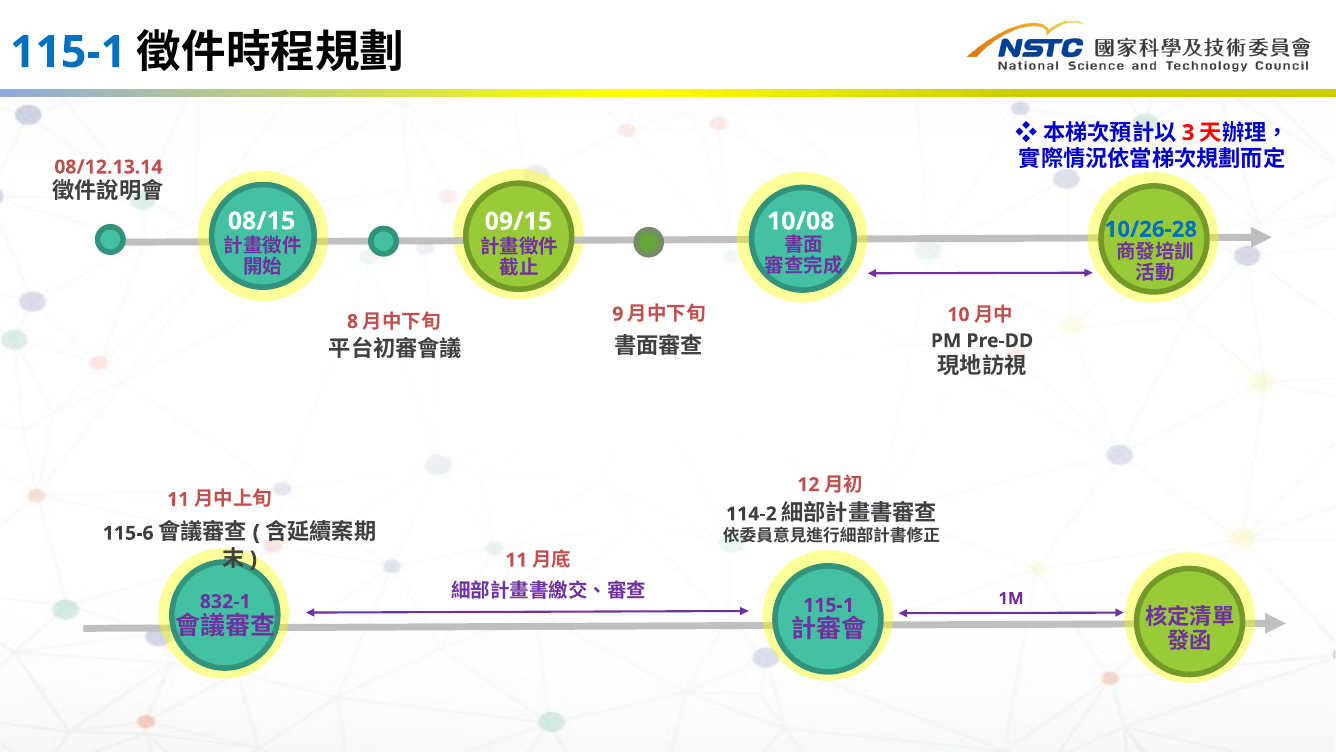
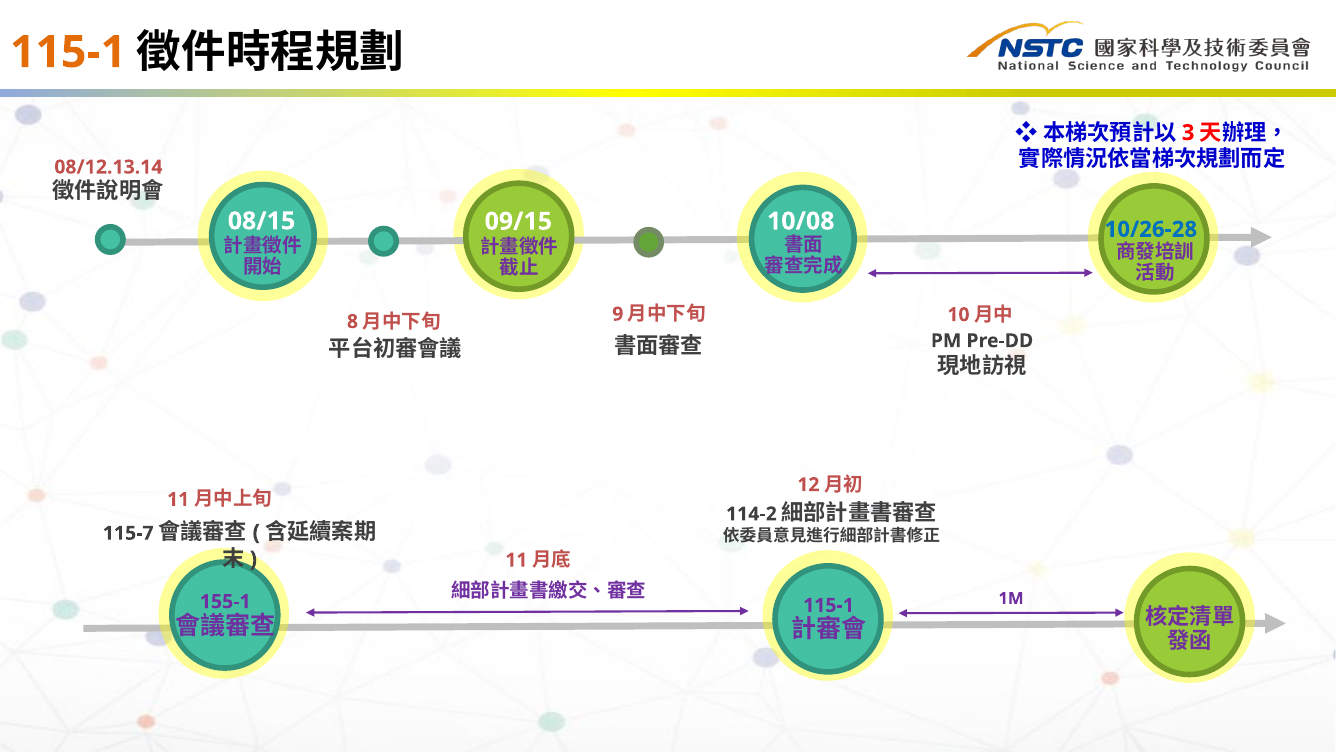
115-1 at (68, 52) colour: blue -> orange
115-6: 115-6 -> 115-7
832-1: 832-1 -> 155-1
